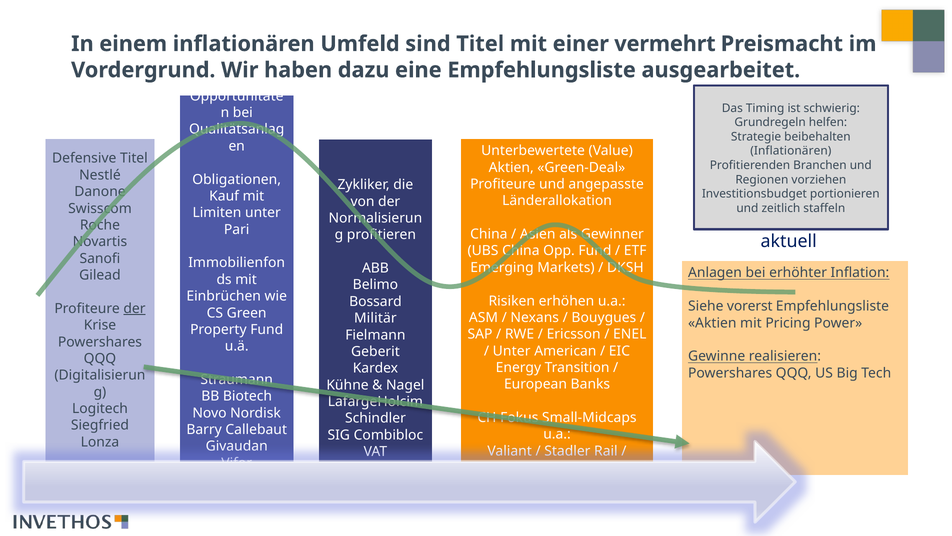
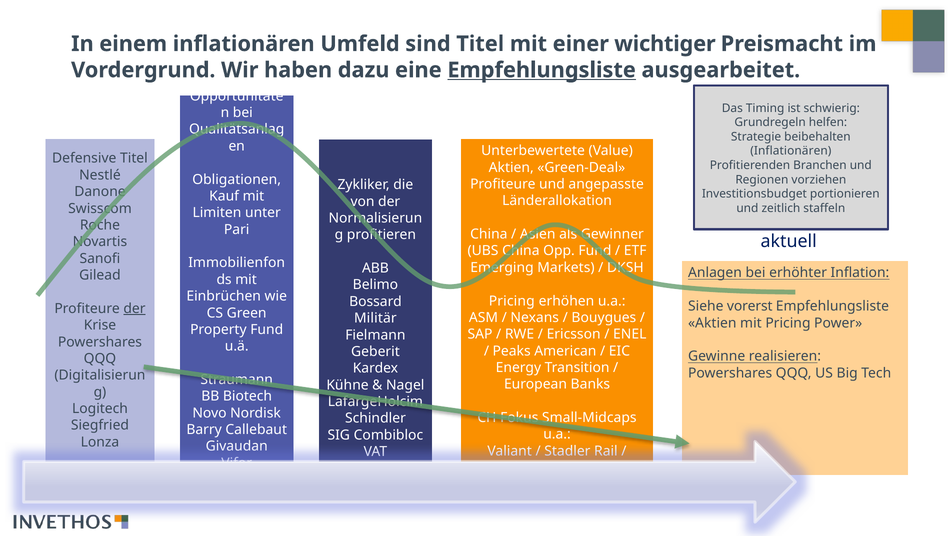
vermehrt: vermehrt -> wichtiger
Empfehlungsliste at (542, 70) underline: none -> present
Risiken at (512, 301): Risiken -> Pricing
Unter at (512, 351): Unter -> Peaks
